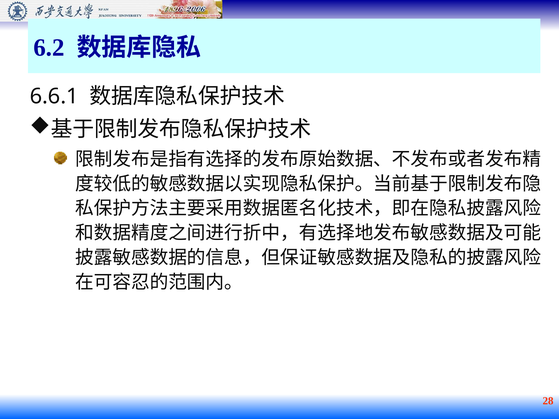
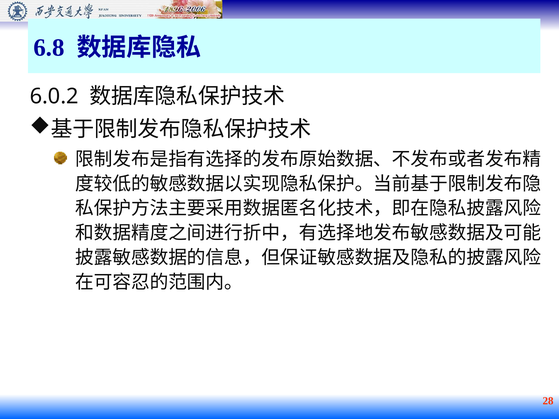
6.2: 6.2 -> 6.8
6.6.1: 6.6.1 -> 6.0.2
